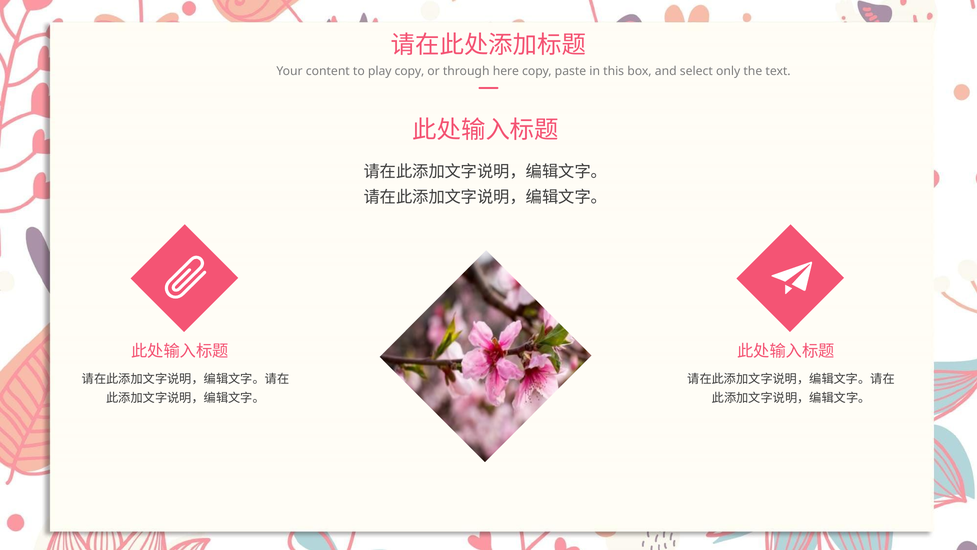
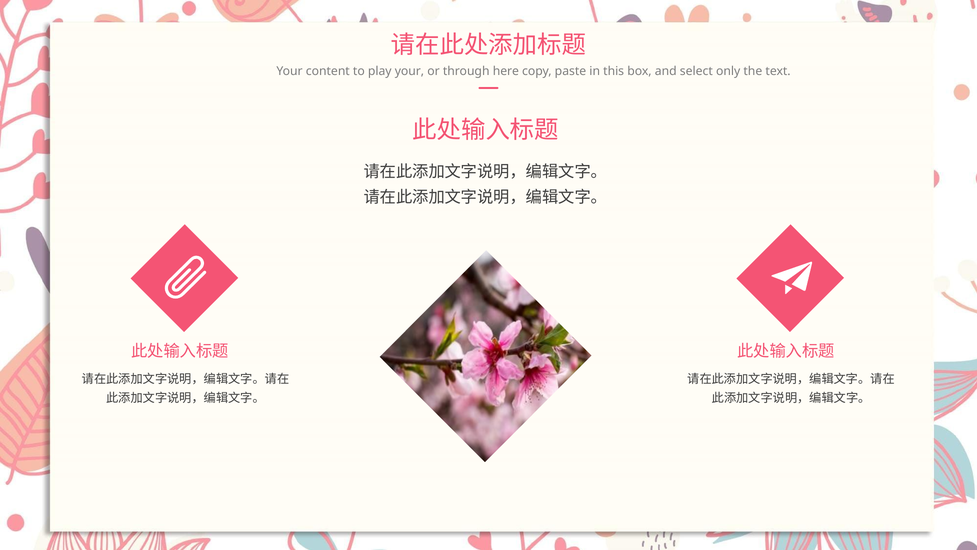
play copy: copy -> your
